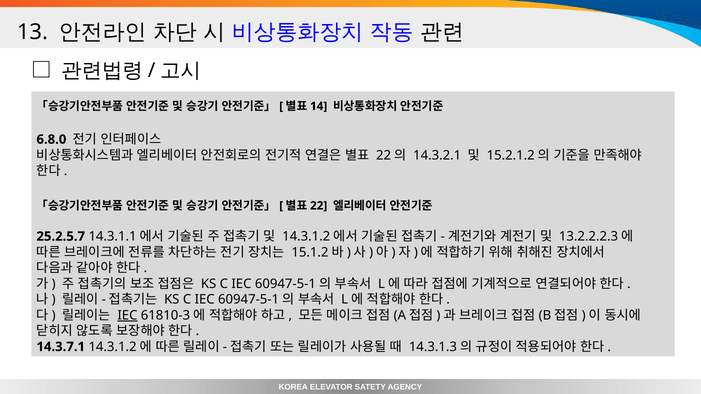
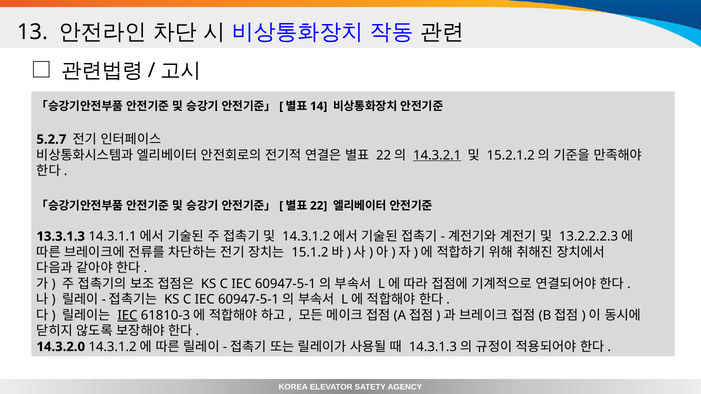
6.8.0: 6.8.0 -> 5.2.7
14.3.2.1 underline: none -> present
25.2.5.7: 25.2.5.7 -> 13.3.1.3
14.3.7.1: 14.3.7.1 -> 14.3.2.0
